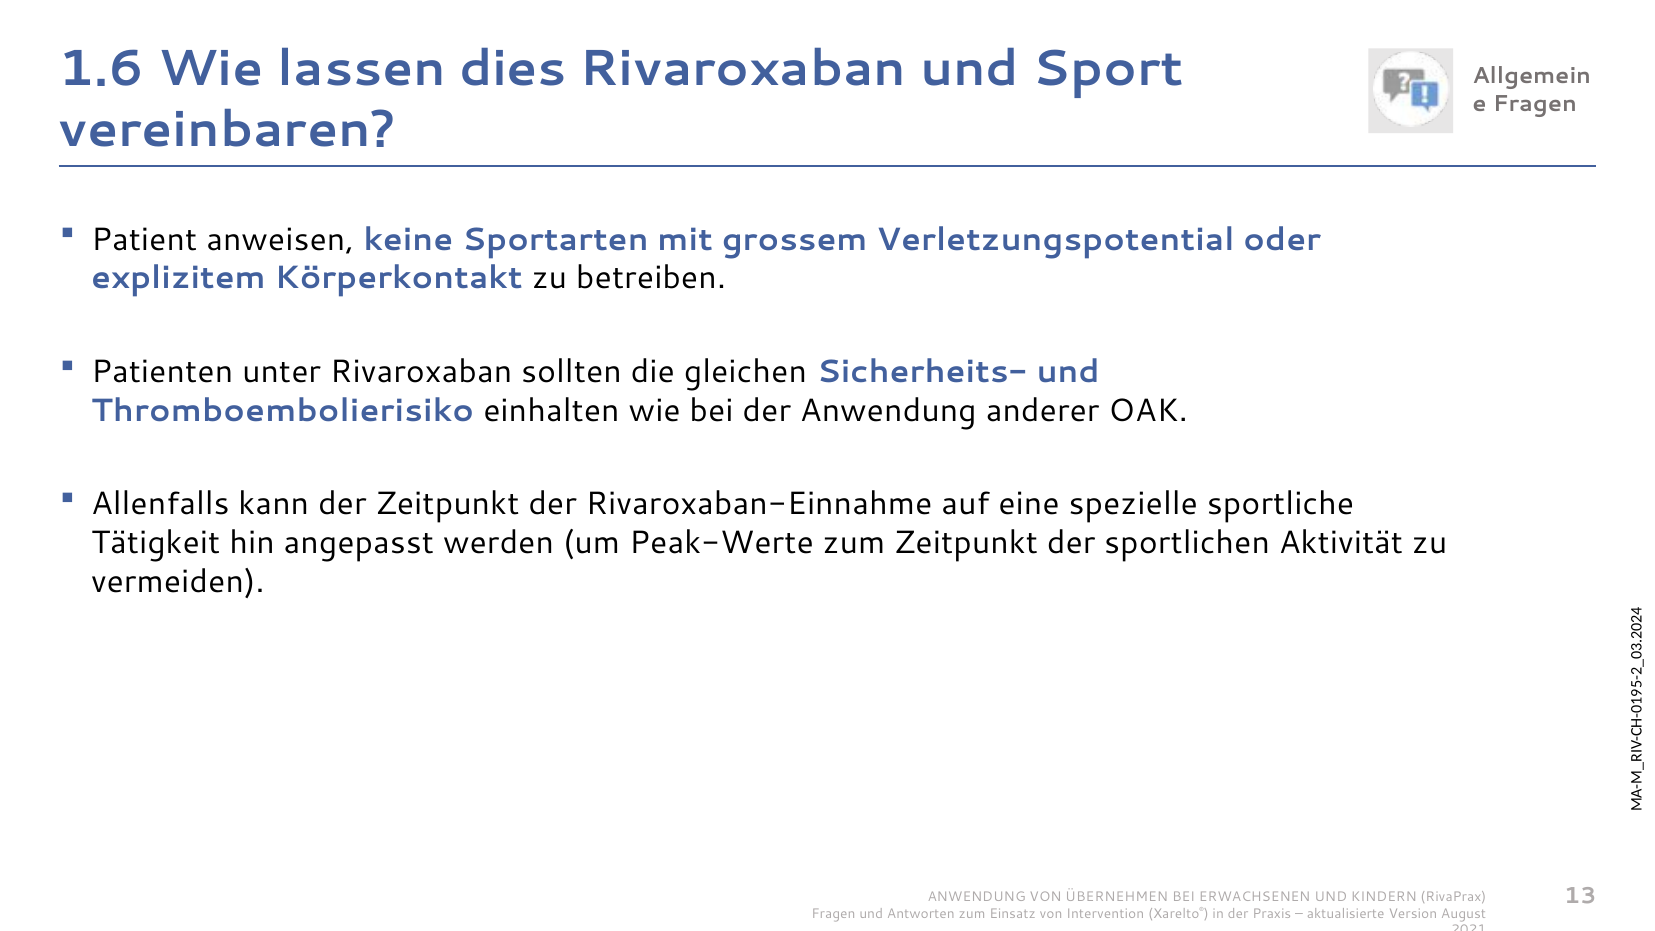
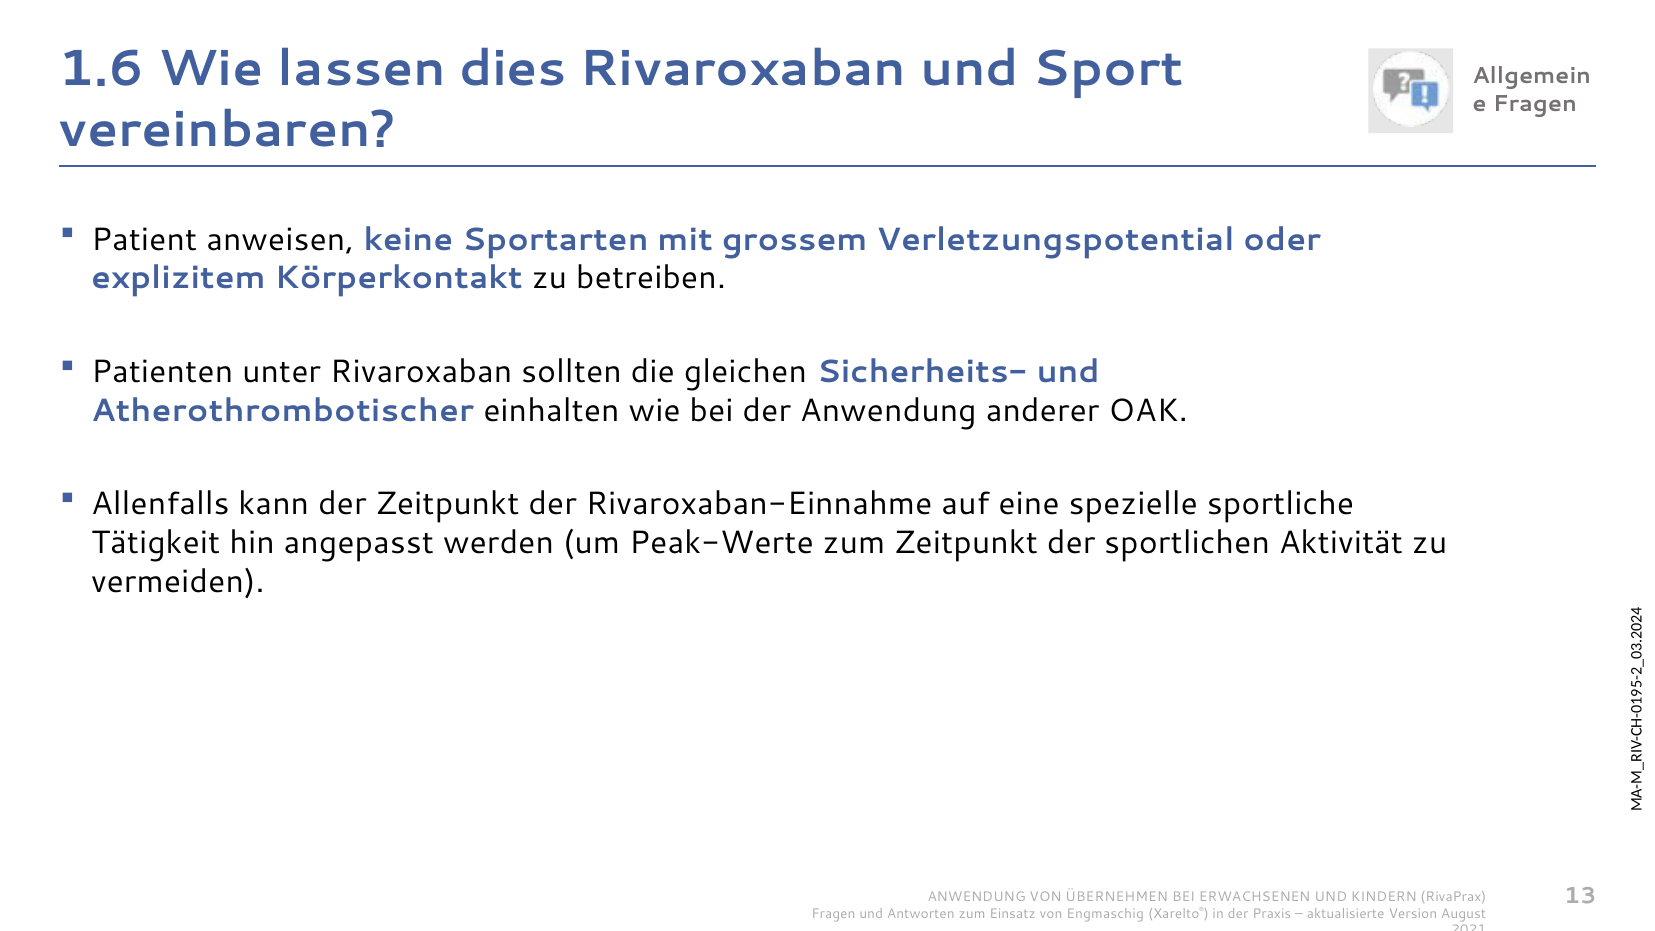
Thromboembolierisiko: Thromboembolierisiko -> Atherothrombotischer
Intervention: Intervention -> Engmaschig
